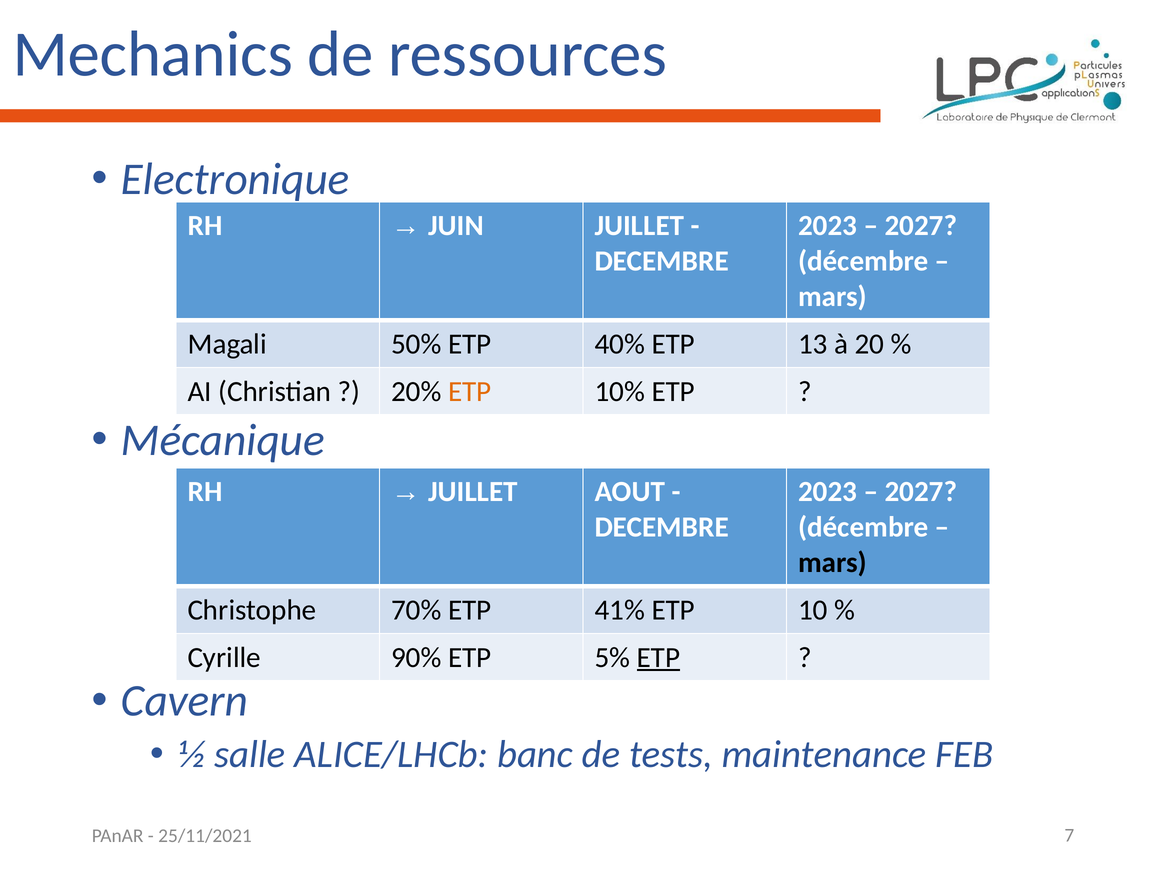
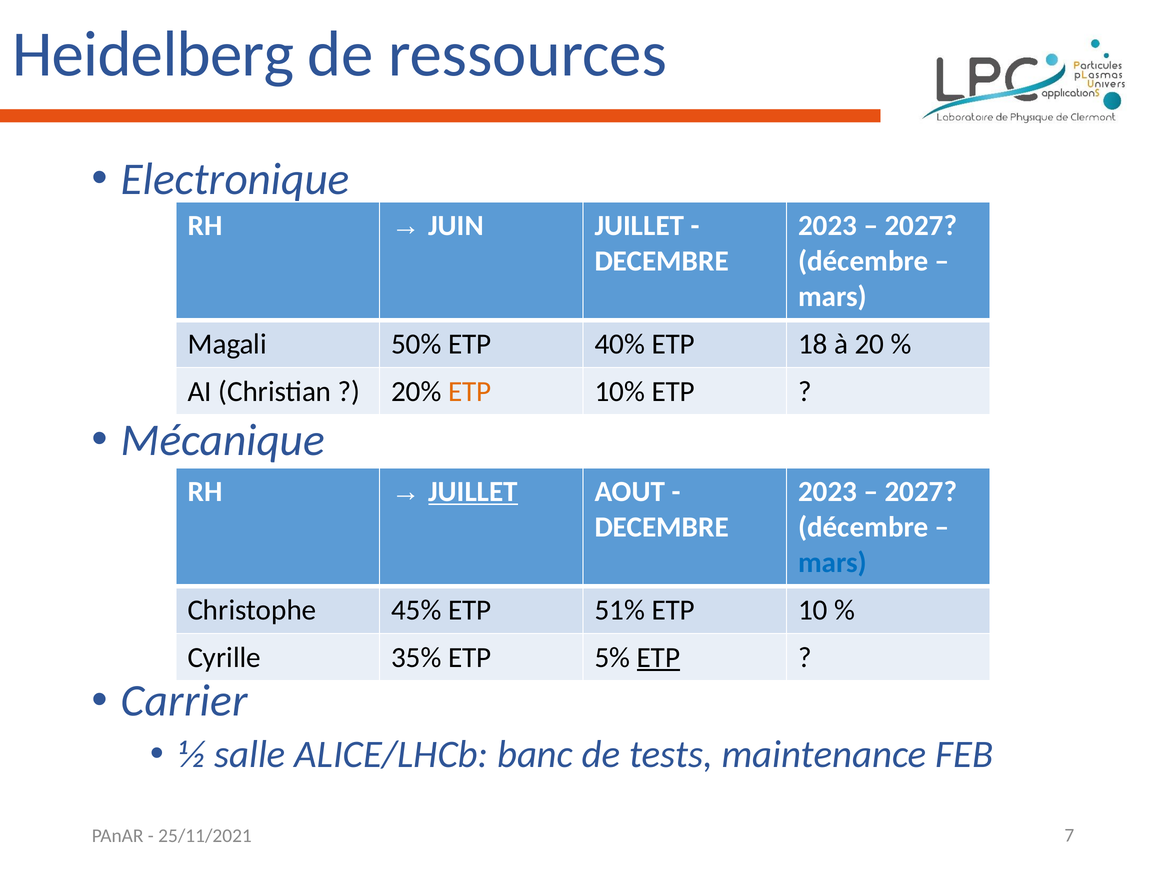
Mechanics: Mechanics -> Heidelberg
13: 13 -> 18
JUILLET at (473, 491) underline: none -> present
mars at (833, 563) colour: black -> blue
70%: 70% -> 45%
41%: 41% -> 51%
90%: 90% -> 35%
Cavern: Cavern -> Carrier
